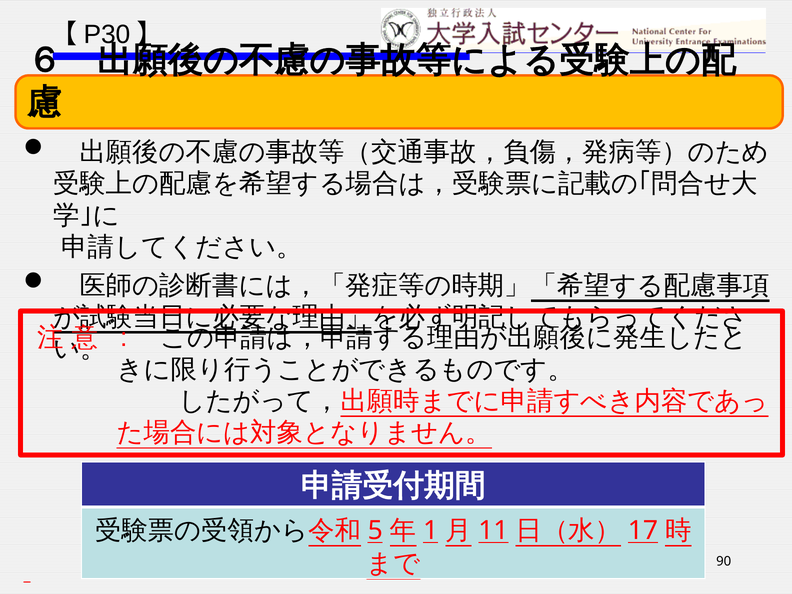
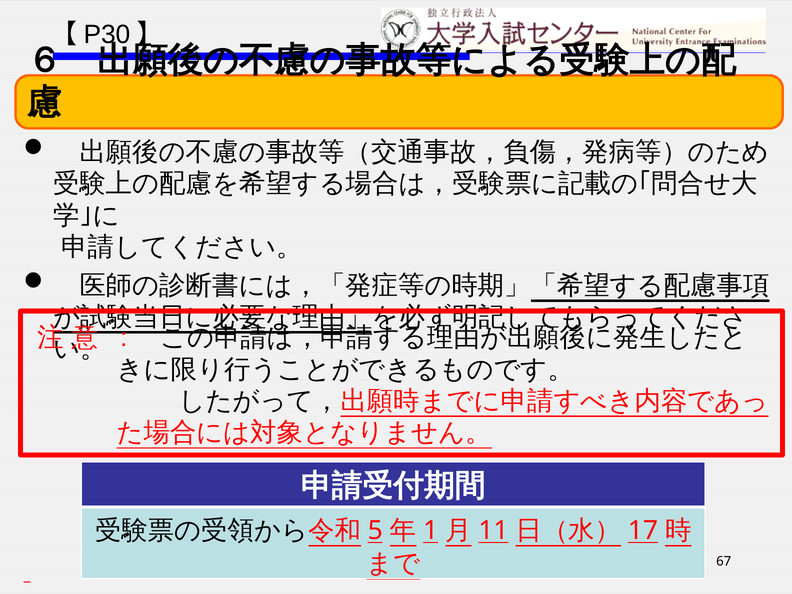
90: 90 -> 67
